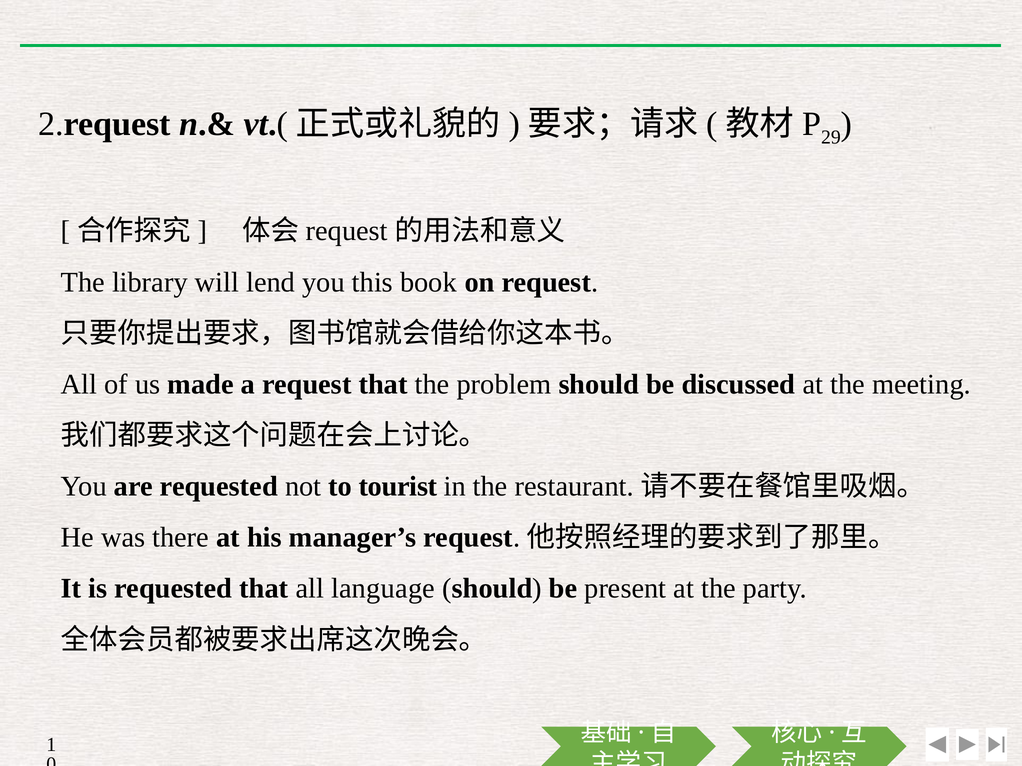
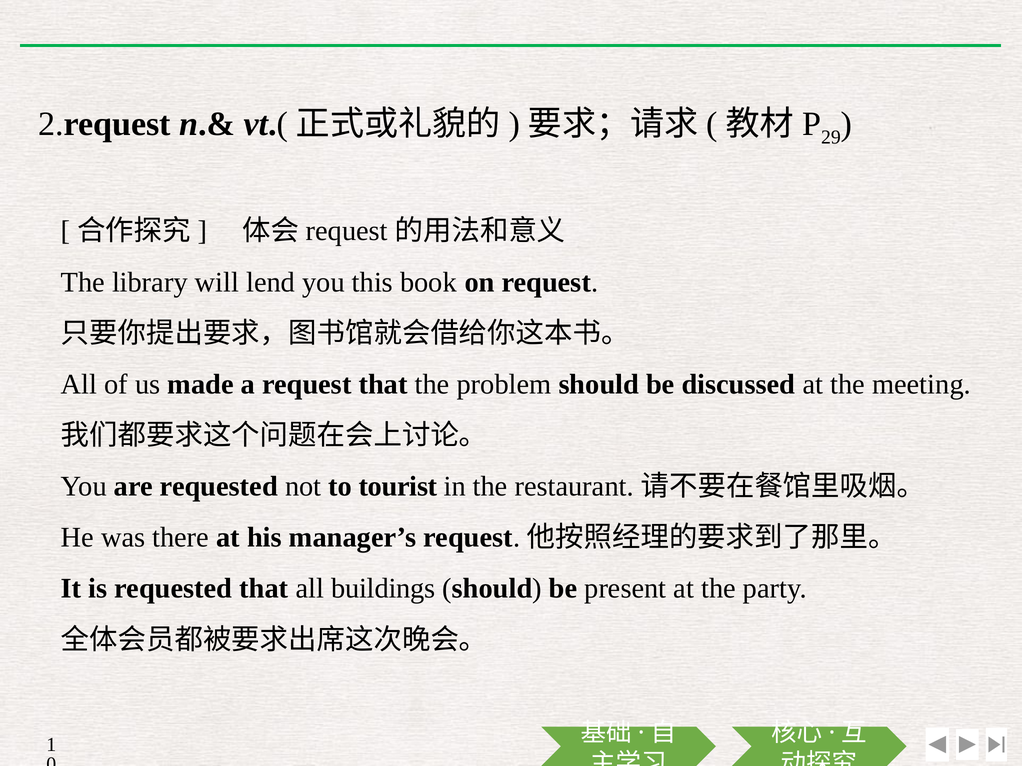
language: language -> buildings
